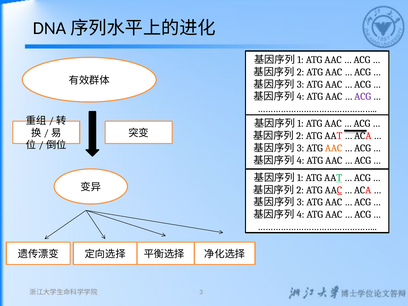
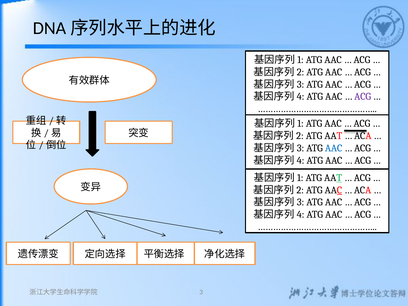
AAC at (334, 148) colour: orange -> blue
